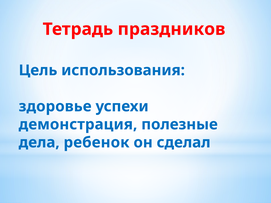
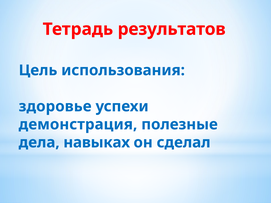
праздников: праздников -> результатов
ребенок: ребенок -> навыках
